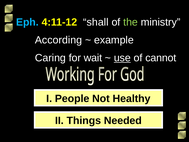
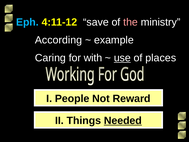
shall: shall -> save
the colour: light green -> pink
wait: wait -> with
cannot: cannot -> places
Healthy: Healthy -> Reward
Needed underline: none -> present
